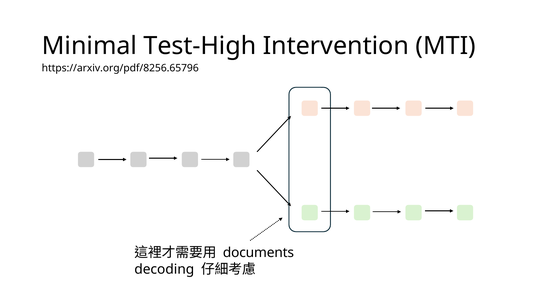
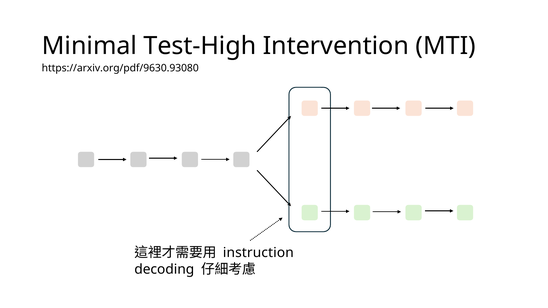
https://arxiv.org/pdf/8256.65796: https://arxiv.org/pdf/8256.65796 -> https://arxiv.org/pdf/9630.93080
documents: documents -> instruction
